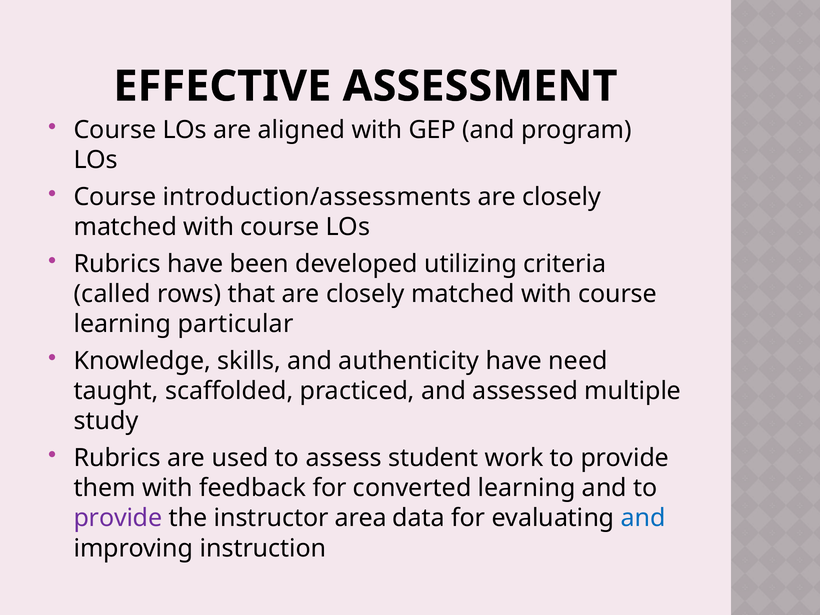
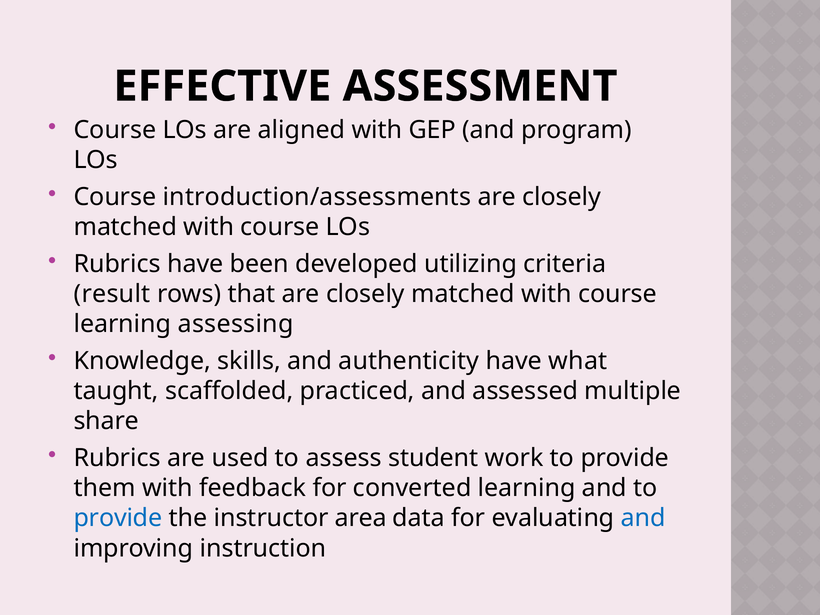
called: called -> result
particular: particular -> assessing
need: need -> what
study: study -> share
provide at (118, 518) colour: purple -> blue
